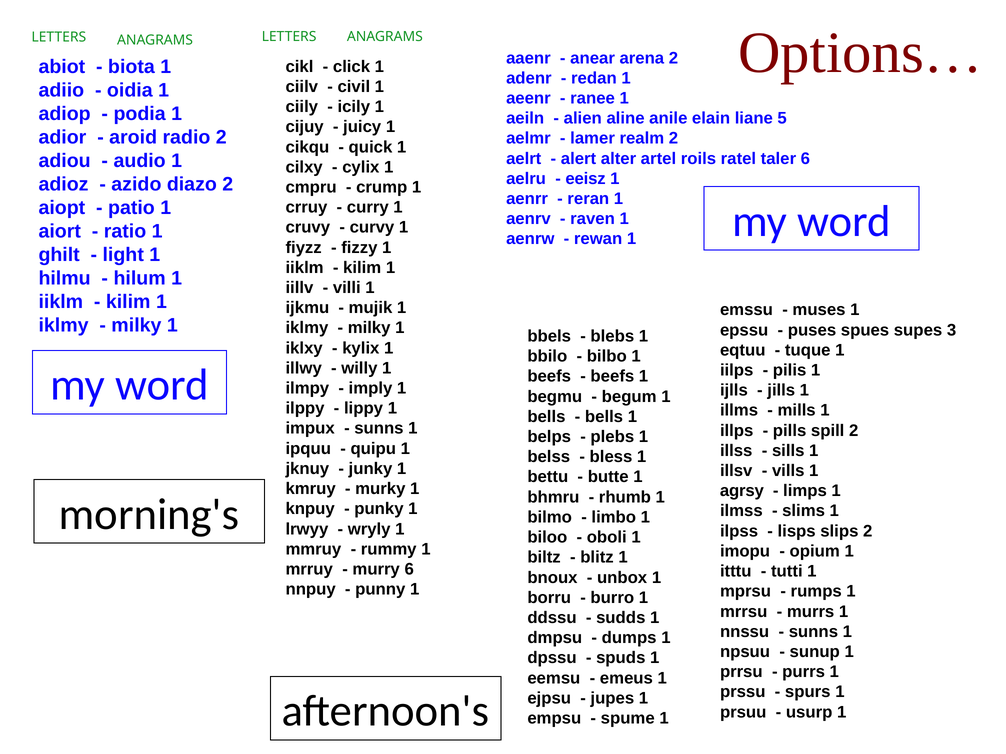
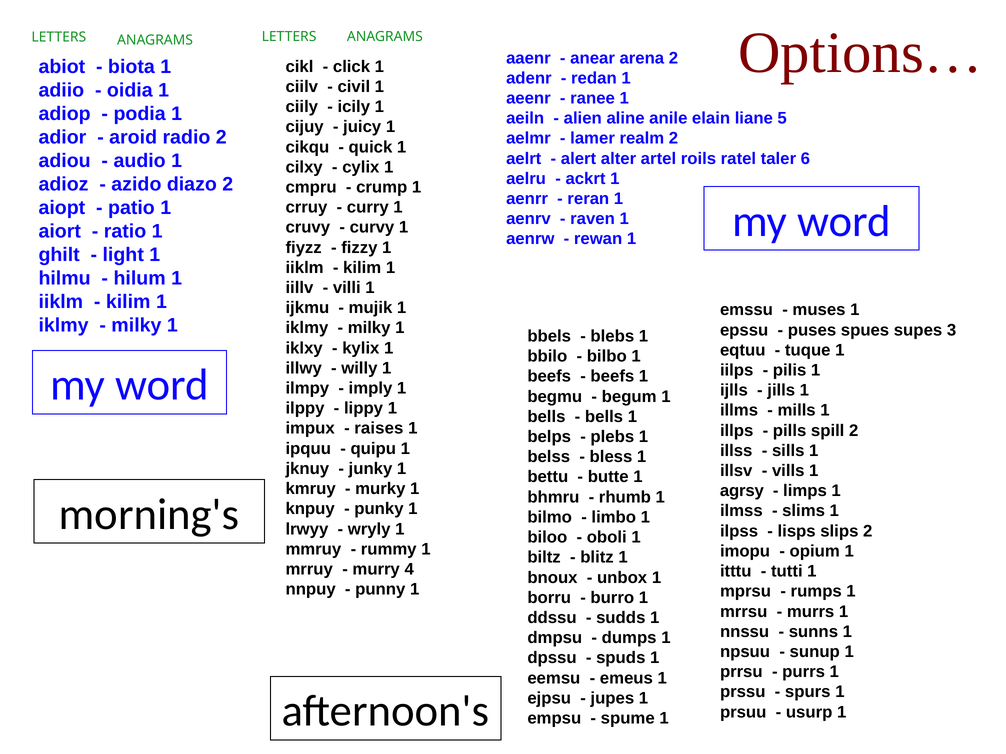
eeisz: eeisz -> ackrt
sunns at (379, 429): sunns -> raises
murry 6: 6 -> 4
